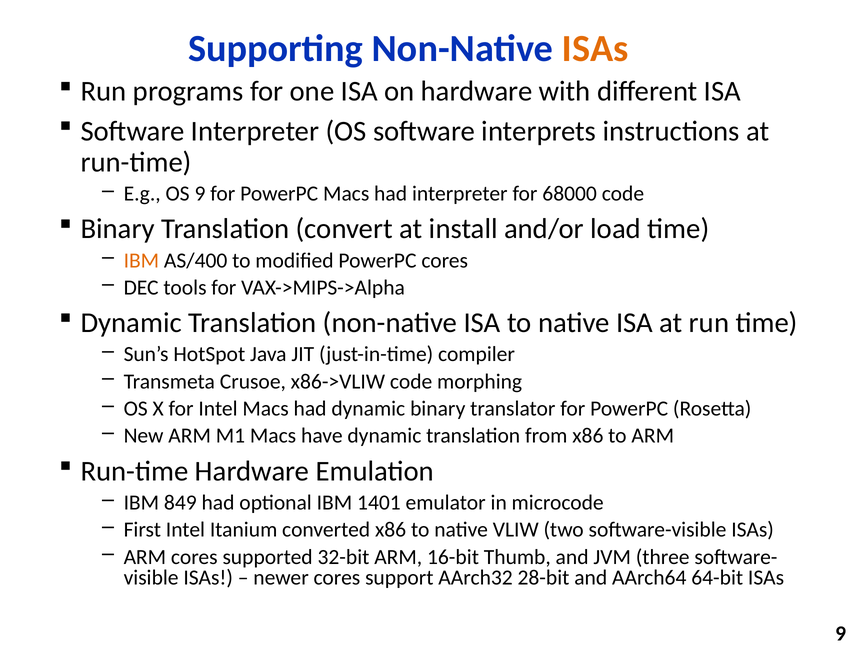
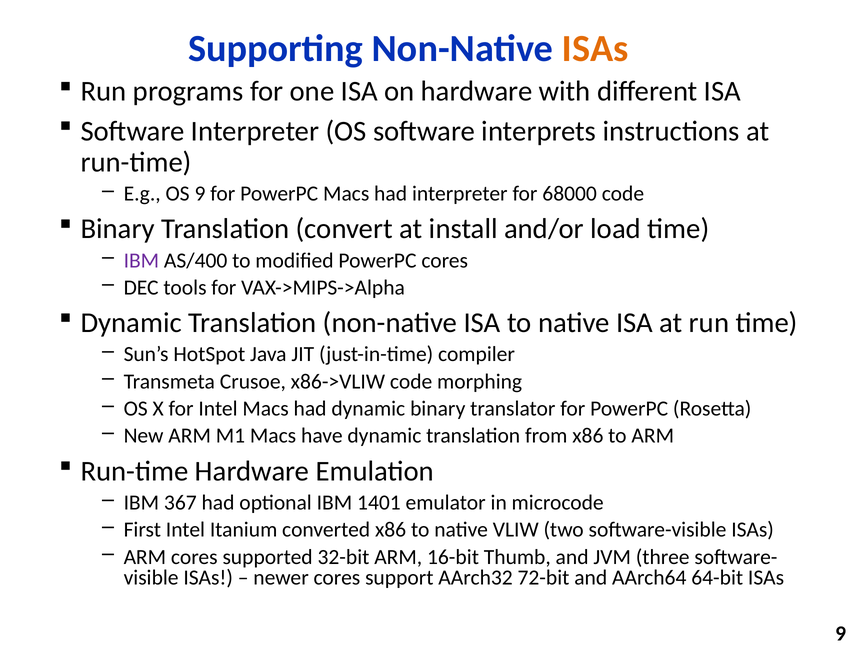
IBM at (141, 261) colour: orange -> purple
849: 849 -> 367
28-bit: 28-bit -> 72-bit
